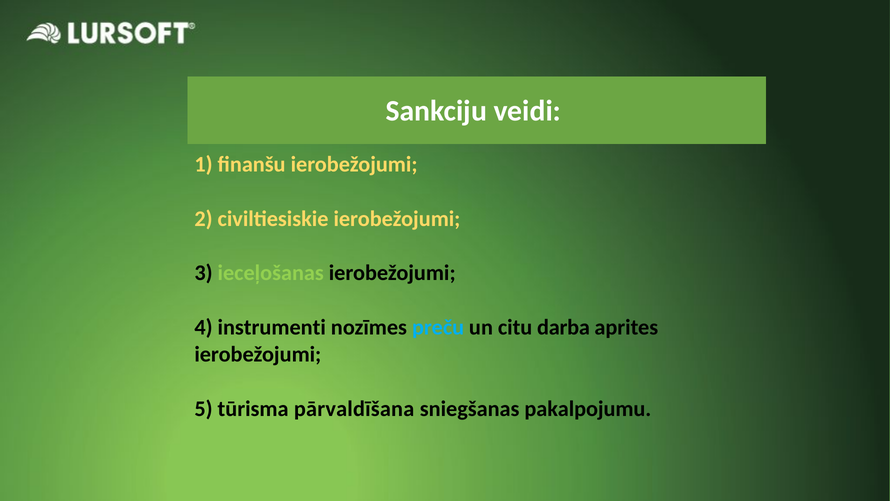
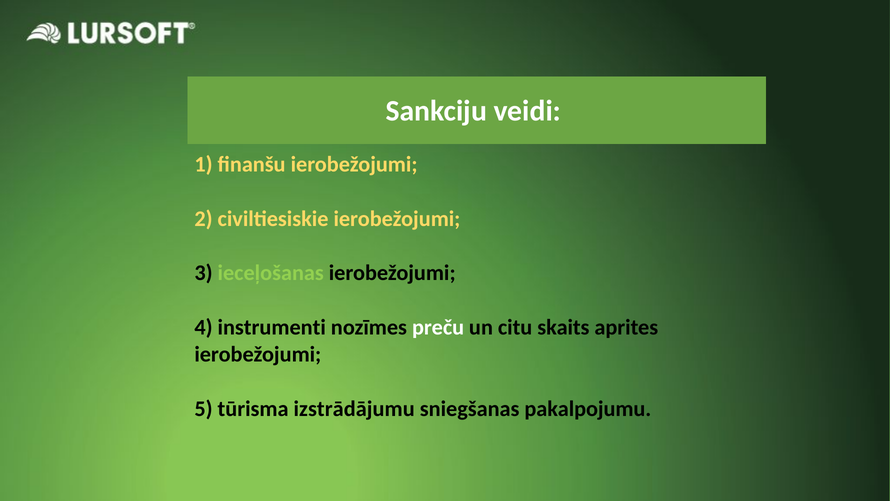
preču colour: light blue -> white
darba: darba -> skaits
pārvaldīšana: pārvaldīšana -> izstrādājumu
